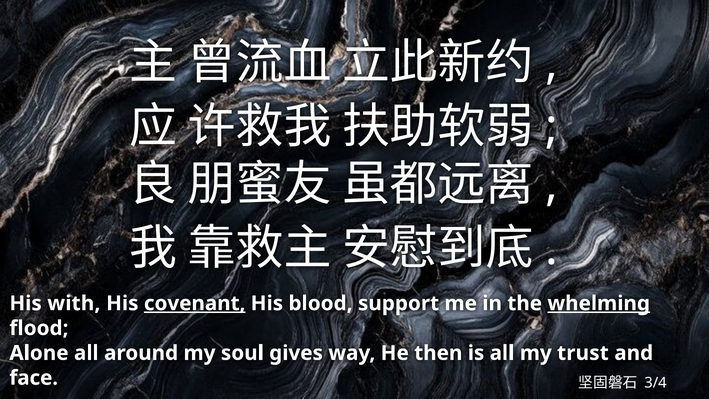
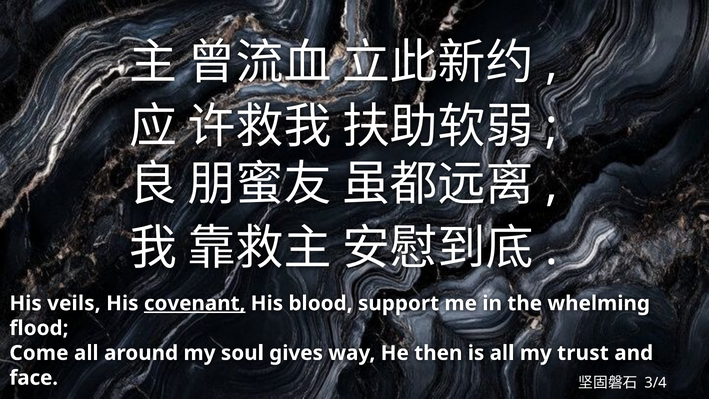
with: with -> veils
whelming underline: present -> none
Alone: Alone -> Come
